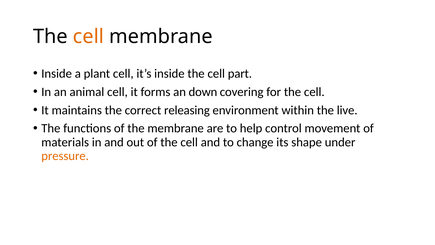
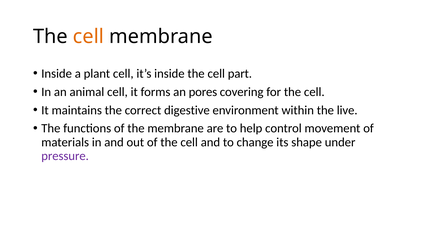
down: down -> pores
releasing: releasing -> digestive
pressure colour: orange -> purple
